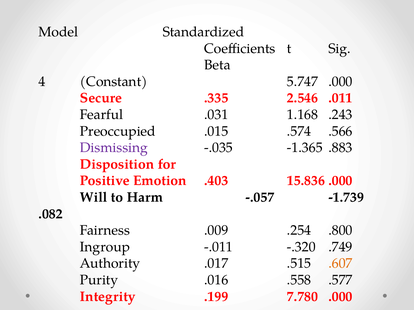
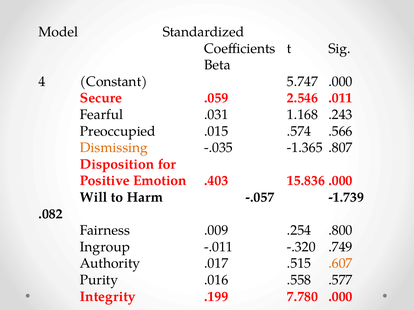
.335: .335 -> .059
Dismissing colour: purple -> orange
.883: .883 -> .807
